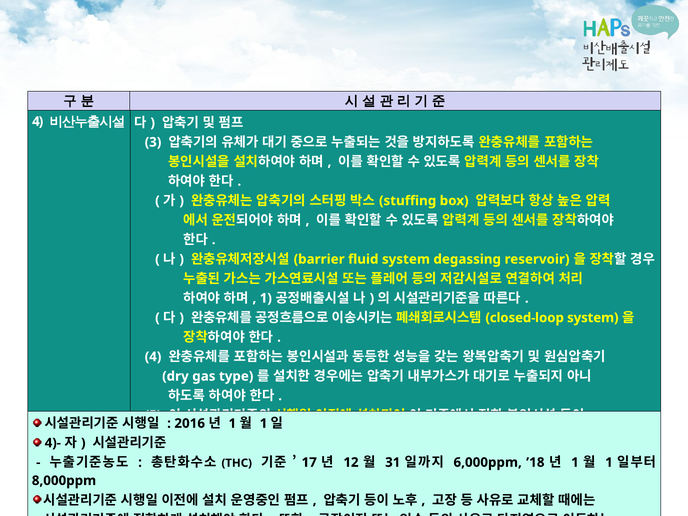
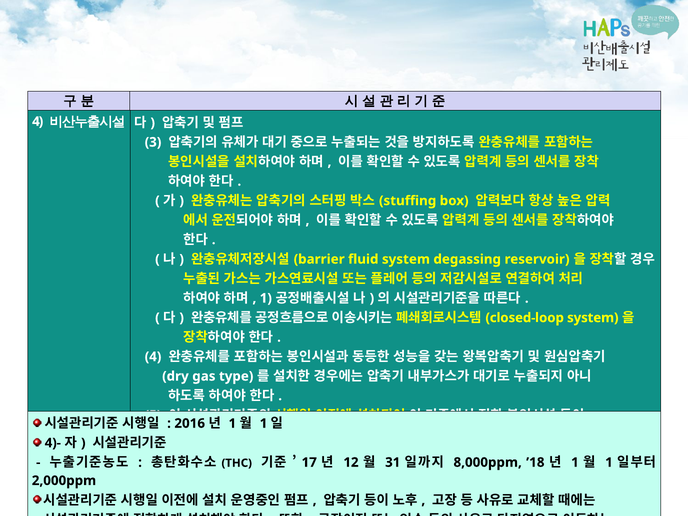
6,000ppm: 6,000ppm -> 8,000ppm
8,000ppm: 8,000ppm -> 2,000ppm
